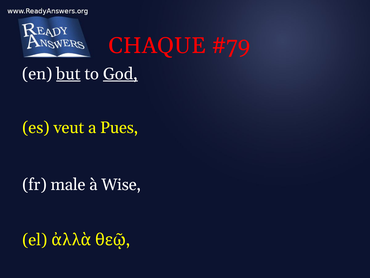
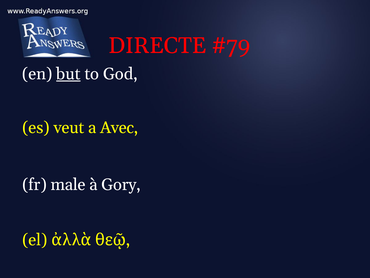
CHAQUE: CHAQUE -> DIRECTE
God underline: present -> none
Pues: Pues -> Avec
Wise: Wise -> Gory
